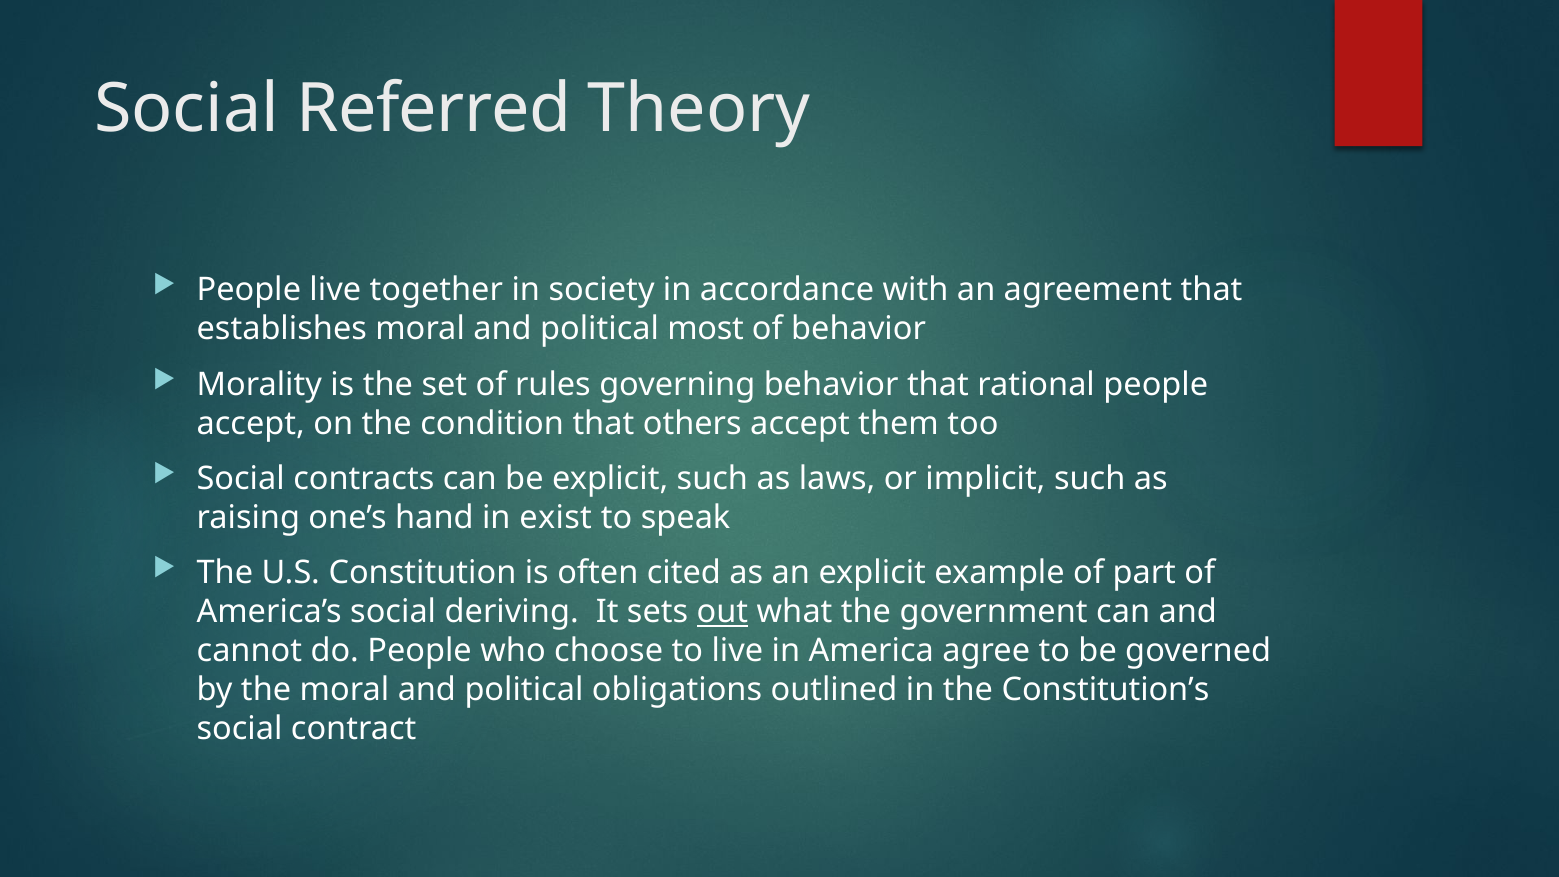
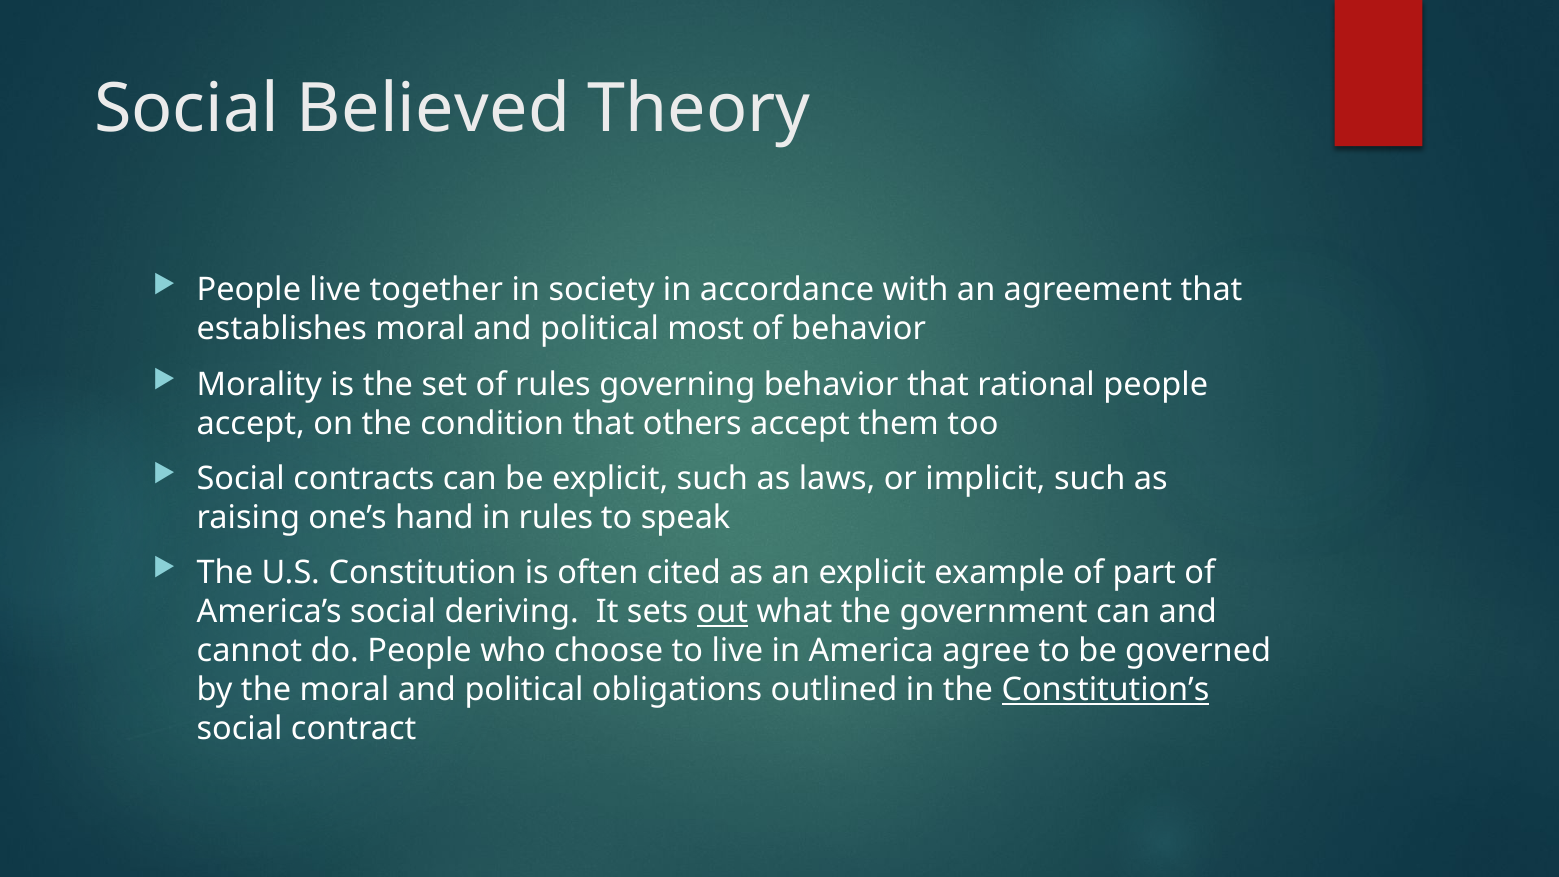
Referred: Referred -> Believed
in exist: exist -> rules
Constitution’s underline: none -> present
